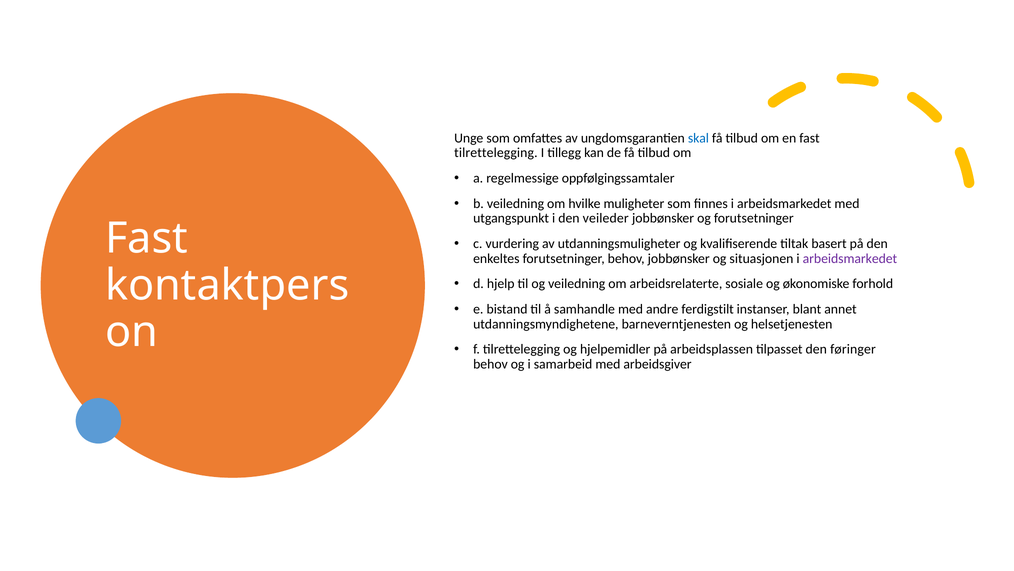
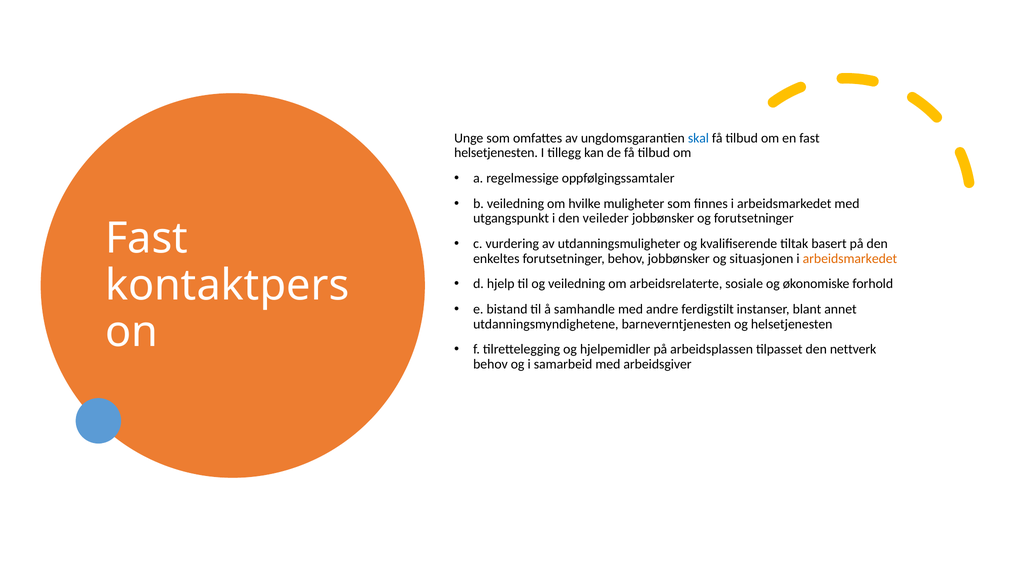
tilrettelegging at (496, 153): tilrettelegging -> helsetjenesten
arbeidsmarkedet at (850, 258) colour: purple -> orange
føringer: føringer -> nettverk
